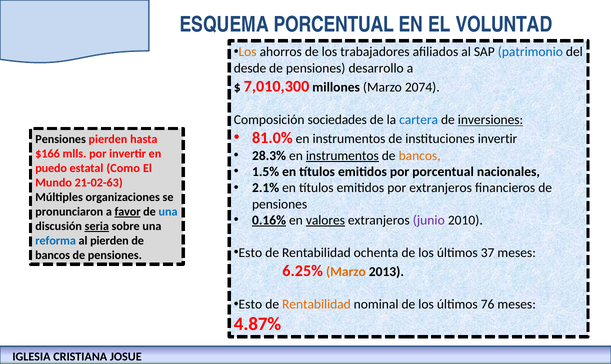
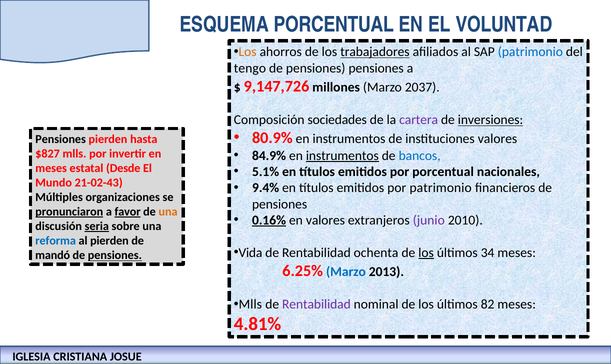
trabajadores underline: none -> present
desde: desde -> tengo
pensiones desarrollo: desarrollo -> pensiones
7,010,300: 7,010,300 -> 9,147,726
2074: 2074 -> 2037
cartera colour: blue -> purple
81.0%: 81.0% -> 80.9%
instituciones invertir: invertir -> valores
28.3%: 28.3% -> 84.9%
bancos at (420, 155) colour: orange -> blue
$166: $166 -> $827
puedo at (51, 168): puedo -> meses
Como: Como -> Desde
1.5%: 1.5% -> 5.1%
21-02-63: 21-02-63 -> 21-02-43
2.1%: 2.1% -> 9.4%
por extranjeros: extranjeros -> patrimonio
pronunciaron underline: none -> present
una at (168, 212) colour: blue -> orange
valores at (325, 220) underline: present -> none
Esto at (250, 252): Esto -> Vida
los at (426, 252) underline: none -> present
37: 37 -> 34
bancos at (53, 255): bancos -> mandó
pensiones at (115, 255) underline: none -> present
Marzo at (346, 271) colour: orange -> blue
Esto at (250, 304): Esto -> Mlls
Rentabilidad at (316, 304) colour: orange -> purple
76: 76 -> 82
4.87%: 4.87% -> 4.81%
